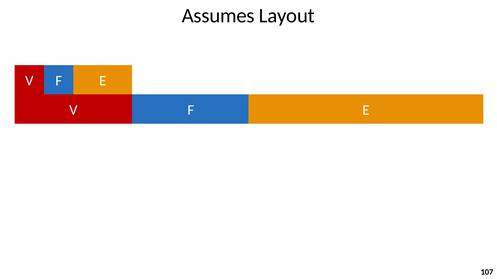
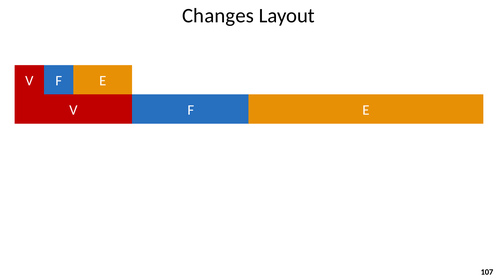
Assumes: Assumes -> Changes
